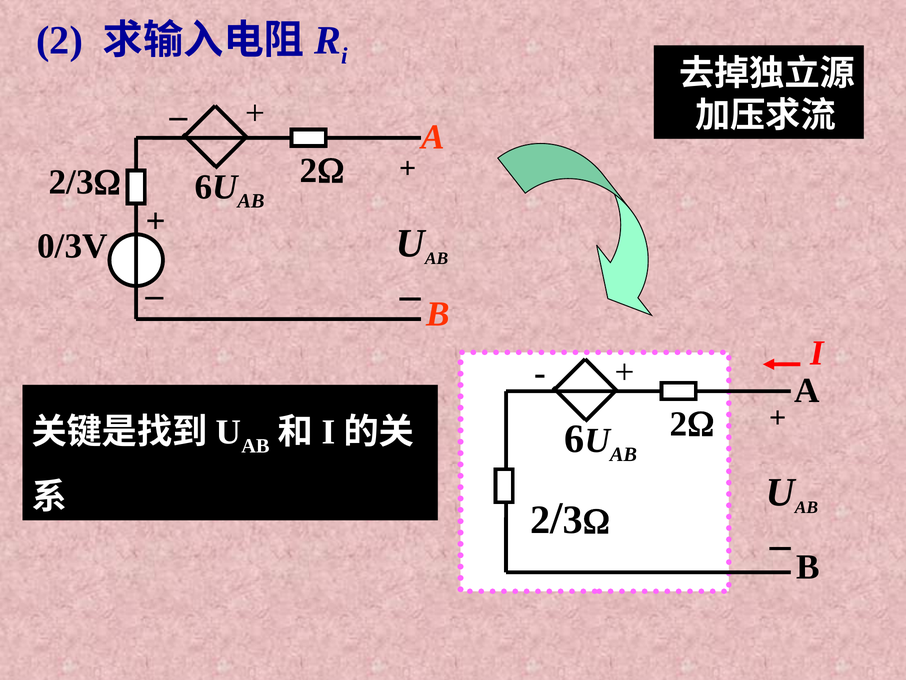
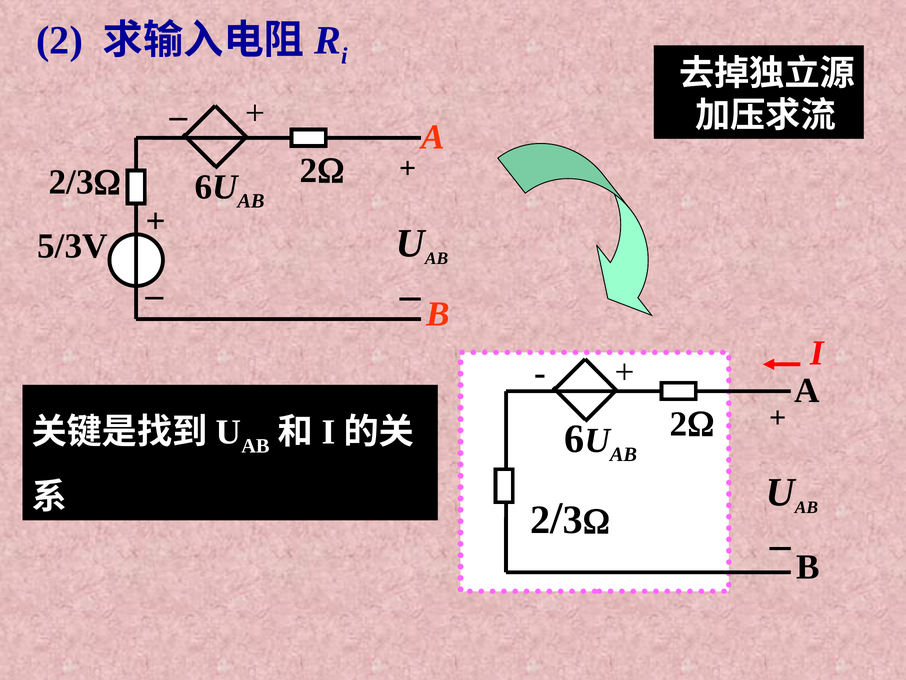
0/3V: 0/3V -> 5/3V
